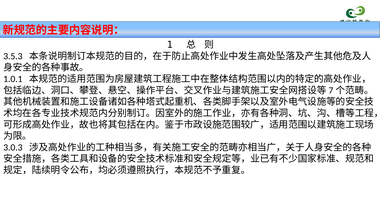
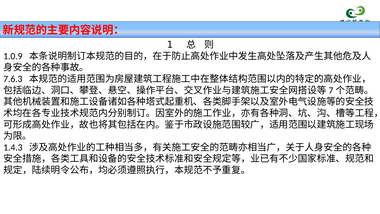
3.5.3: 3.5.3 -> 1.0.9
1.0.1: 1.0.1 -> 7.6.3
3.0.3: 3.0.3 -> 1.4.3
